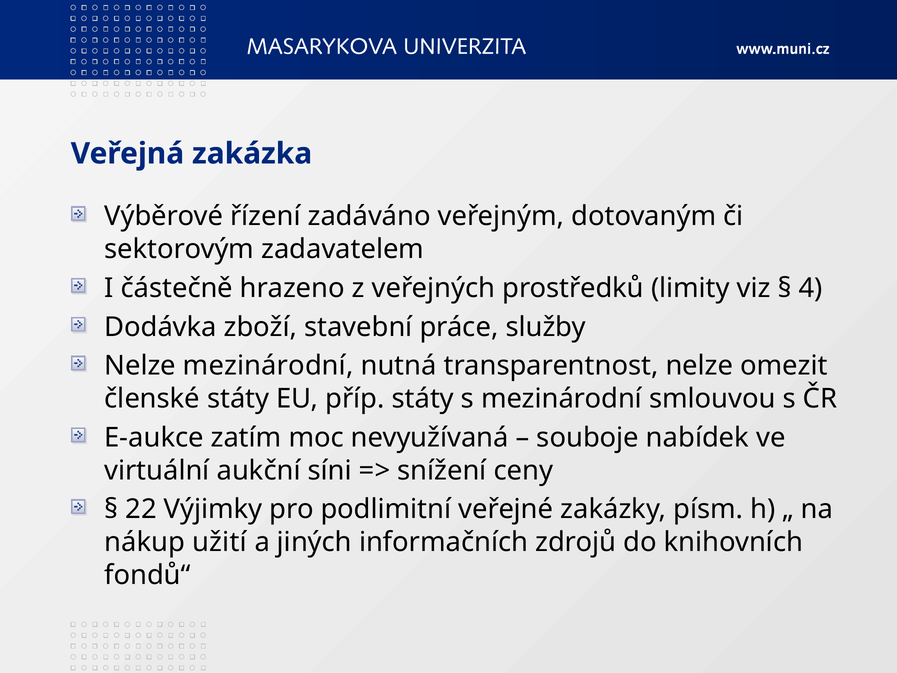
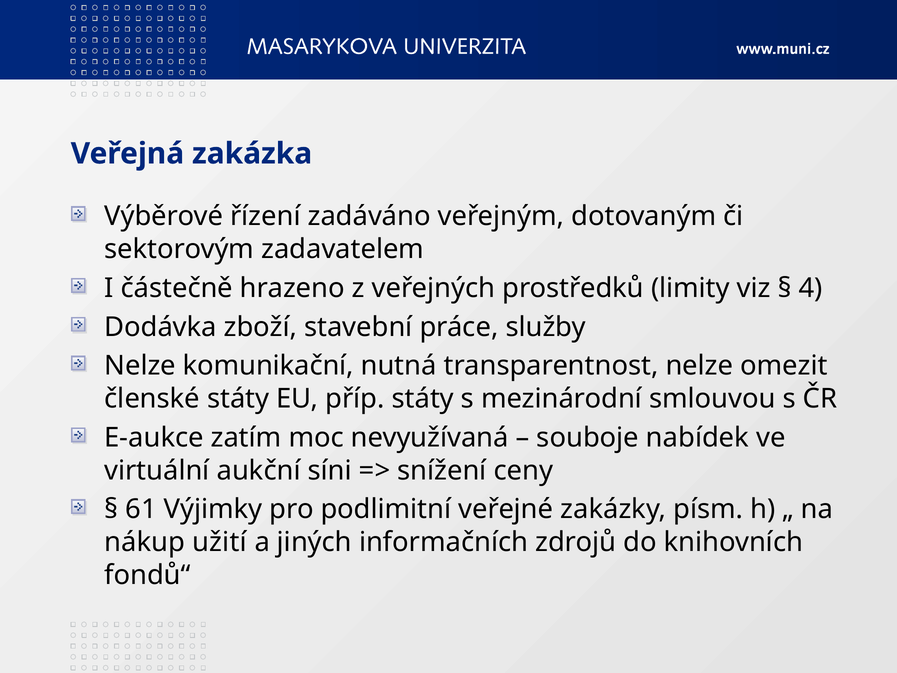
Nelze mezinárodní: mezinárodní -> komunikační
22: 22 -> 61
